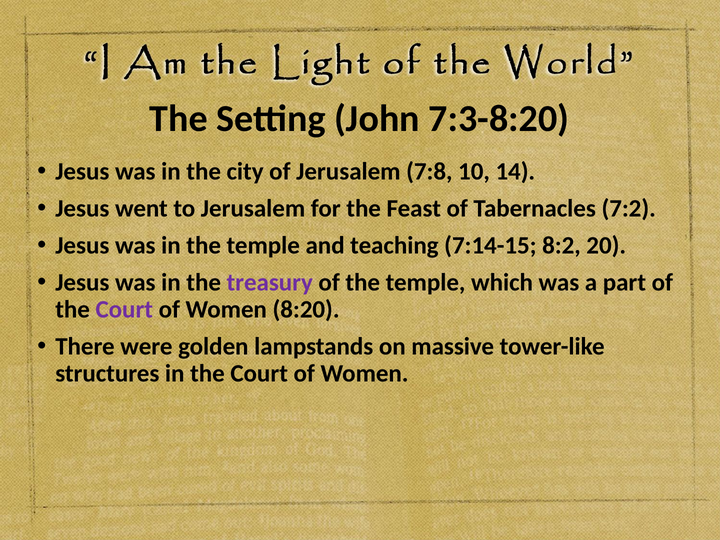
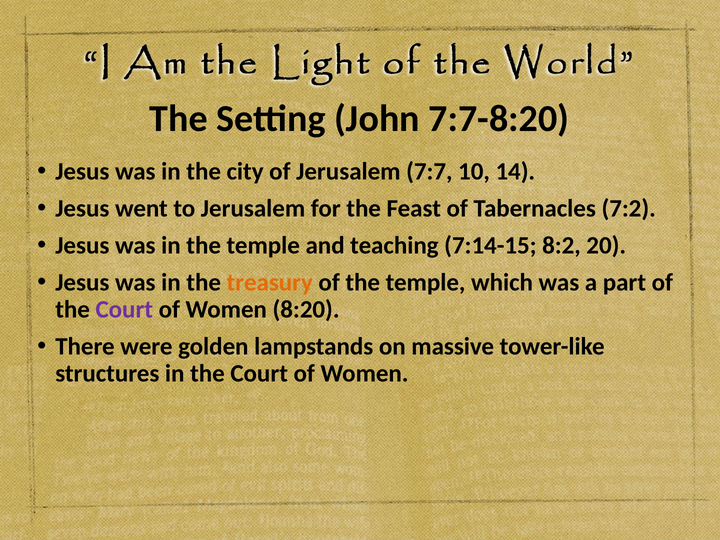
7:3-8:20: 7:3-8:20 -> 7:7-8:20
7:8: 7:8 -> 7:7
treasury colour: purple -> orange
